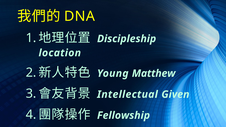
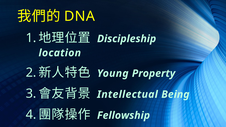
Matthew: Matthew -> Property
Given: Given -> Being
